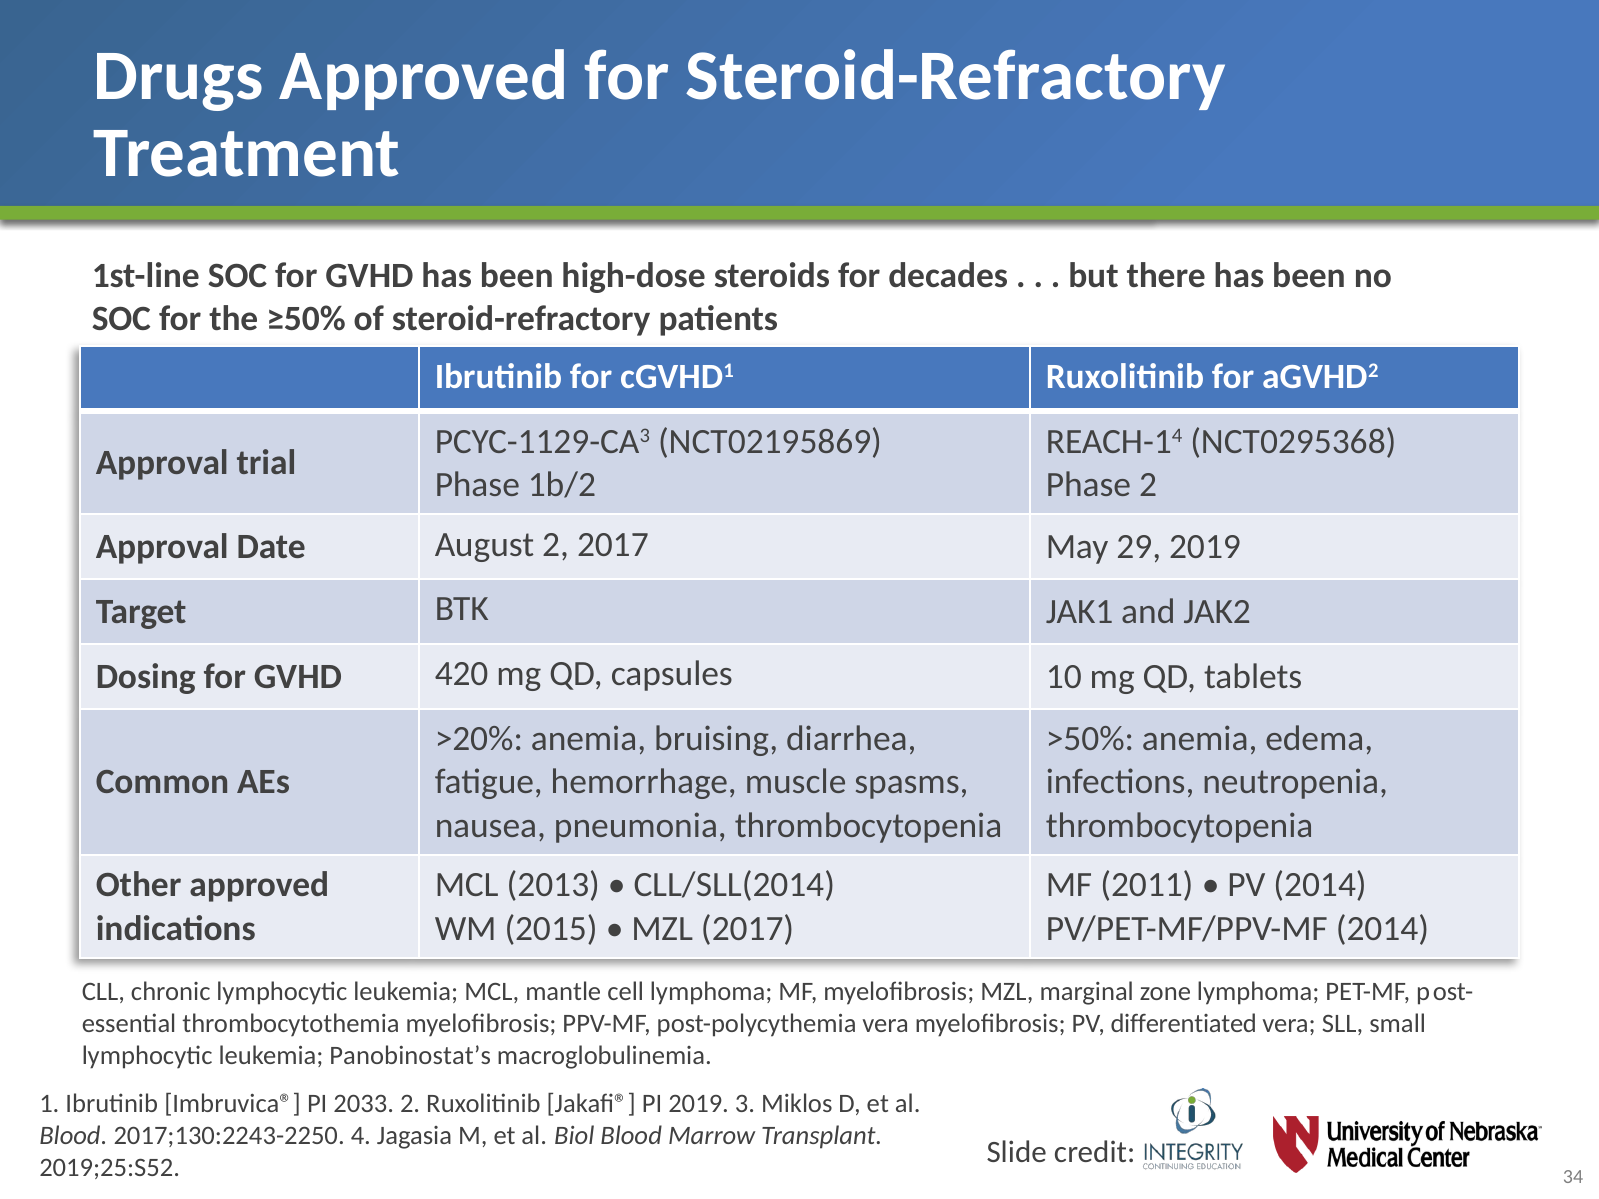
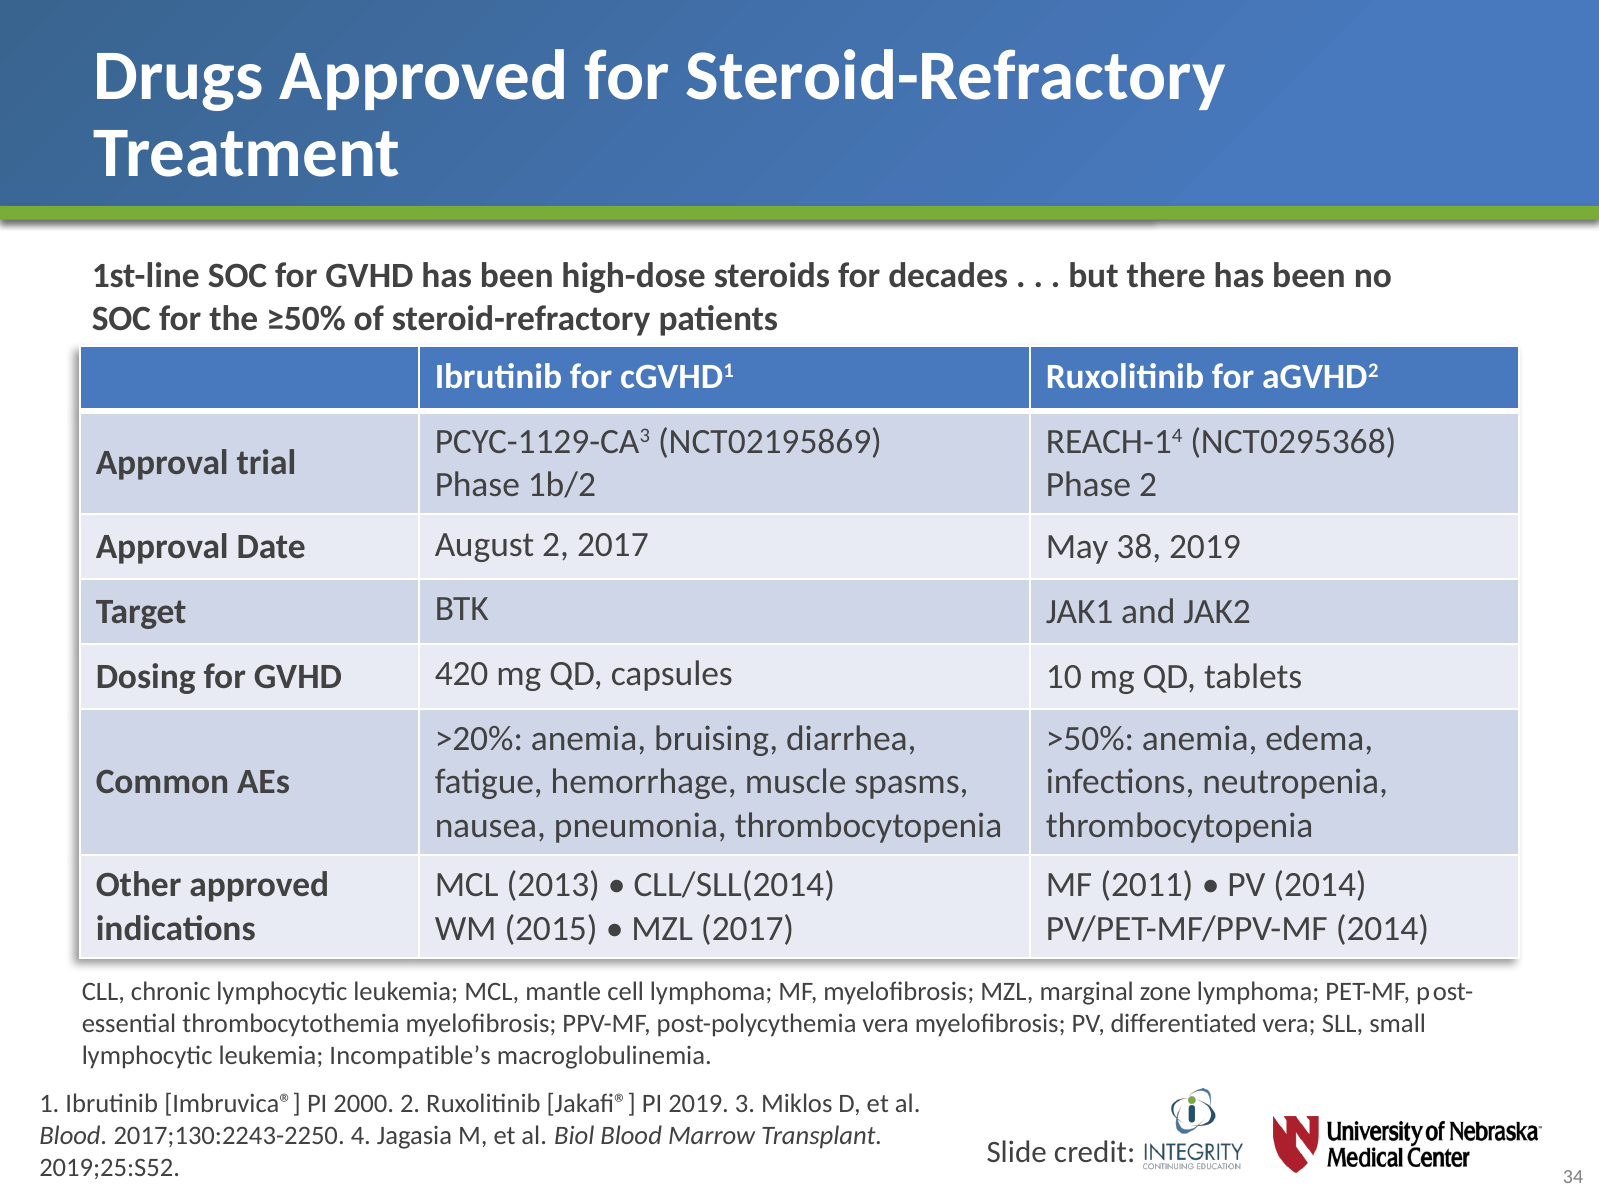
29: 29 -> 38
Panobinostat’s: Panobinostat’s -> Incompatible’s
2033: 2033 -> 2000
